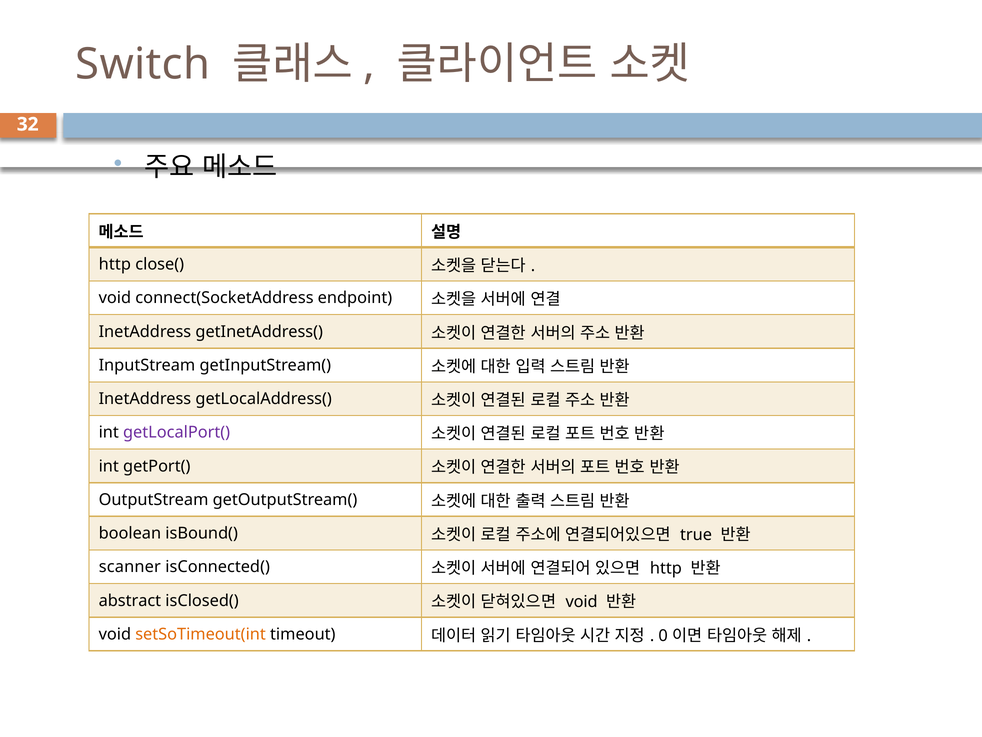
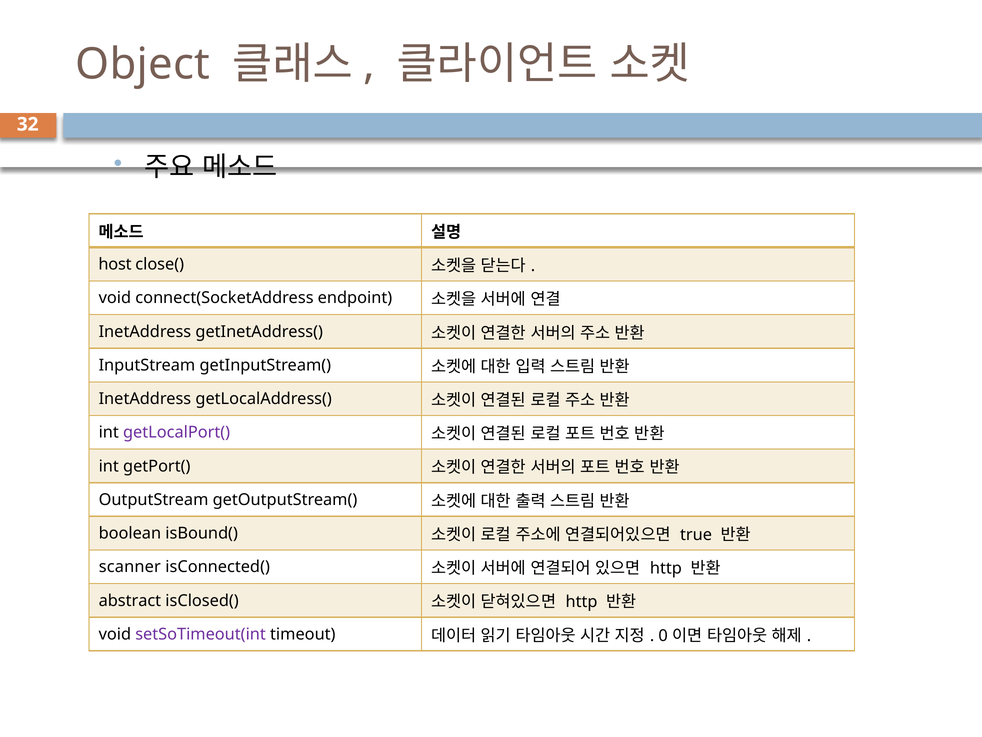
Switch: Switch -> Object
http at (115, 264): http -> host
void at (582, 602): void -> http
setSoTimeout(int colour: orange -> purple
